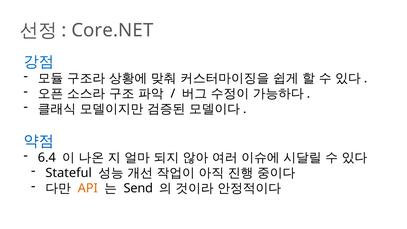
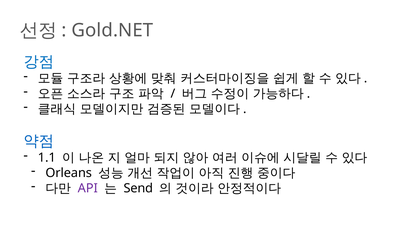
Core.NET: Core.NET -> Gold.NET
6.4: 6.4 -> 1.1
Stateful: Stateful -> Orleans
API colour: orange -> purple
